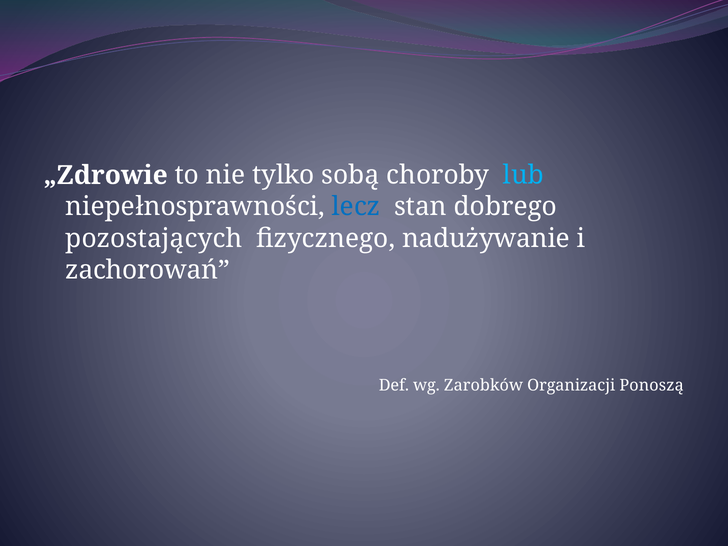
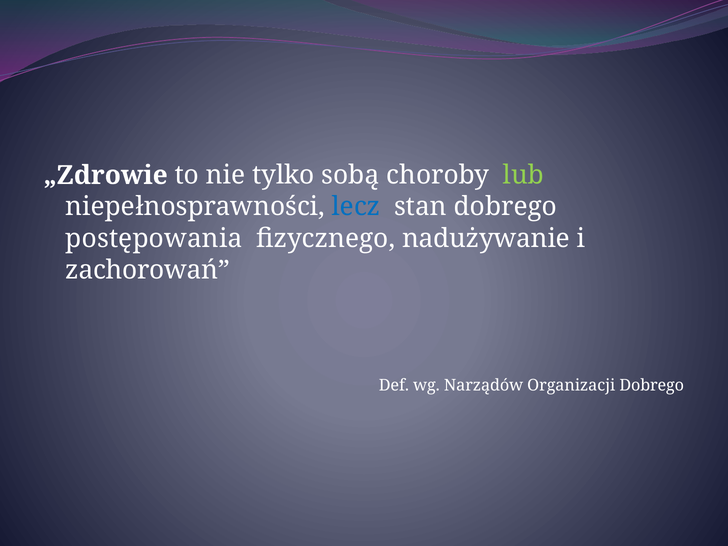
lub colour: light blue -> light green
pozostających: pozostających -> postępowania
Zarobków: Zarobków -> Narządów
Organizacji Ponoszą: Ponoszą -> Dobrego
